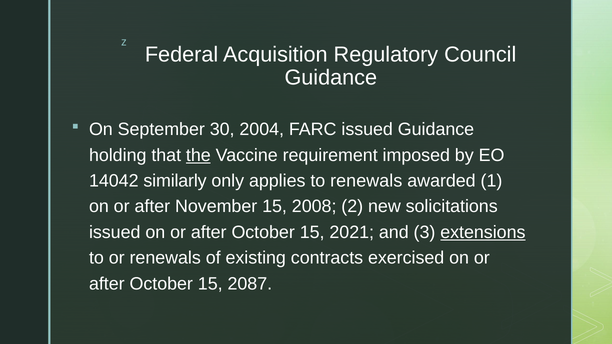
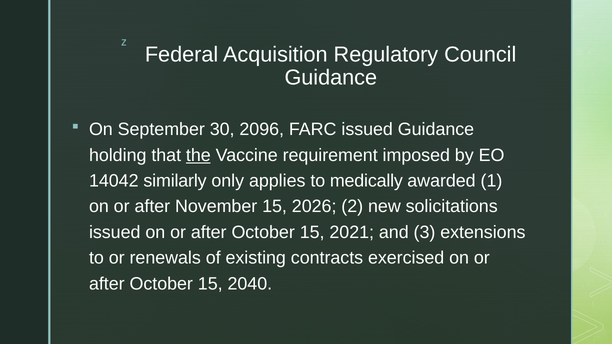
2004: 2004 -> 2096
to renewals: renewals -> medically
2008: 2008 -> 2026
extensions underline: present -> none
2087: 2087 -> 2040
